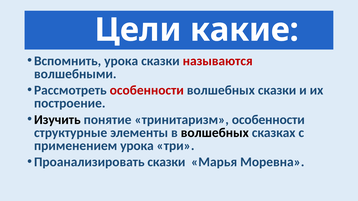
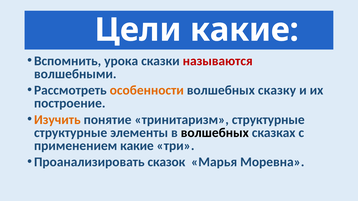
особенности at (147, 90) colour: red -> orange
волшебных сказки: сказки -> сказку
Изучить colour: black -> orange
тринитаризм особенности: особенности -> структурные
применением урока: урока -> какие
Проанализировать сказки: сказки -> сказок
